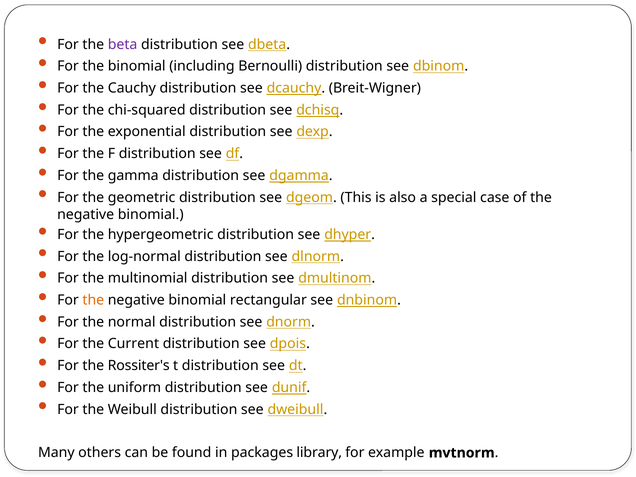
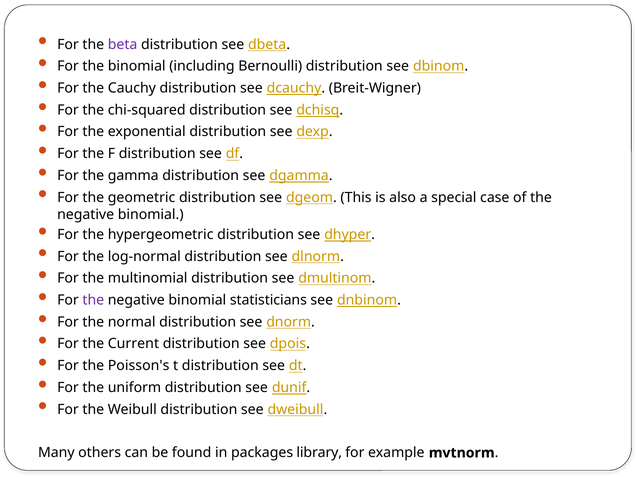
the at (93, 300) colour: orange -> purple
rectangular: rectangular -> statisticians
Rossiter's: Rossiter's -> Poisson's
